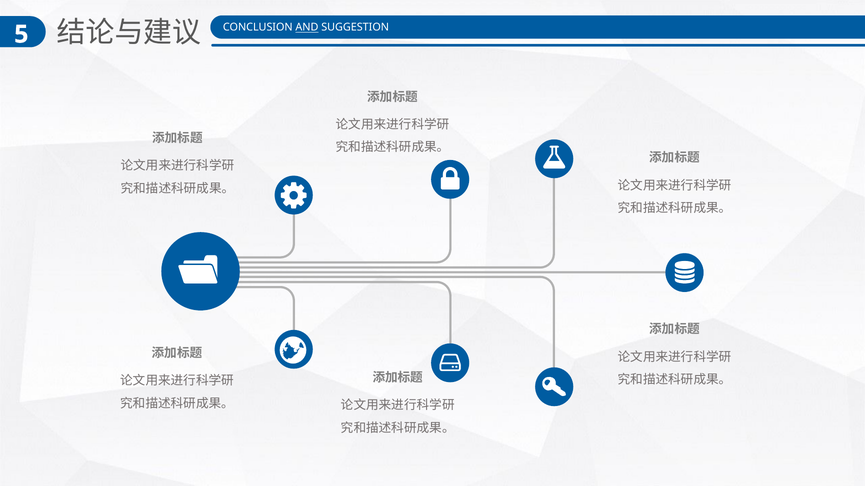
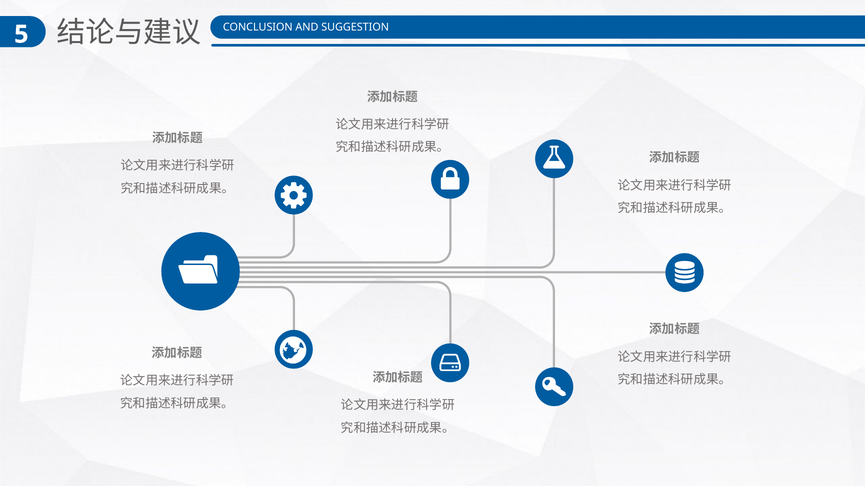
AND underline: present -> none
